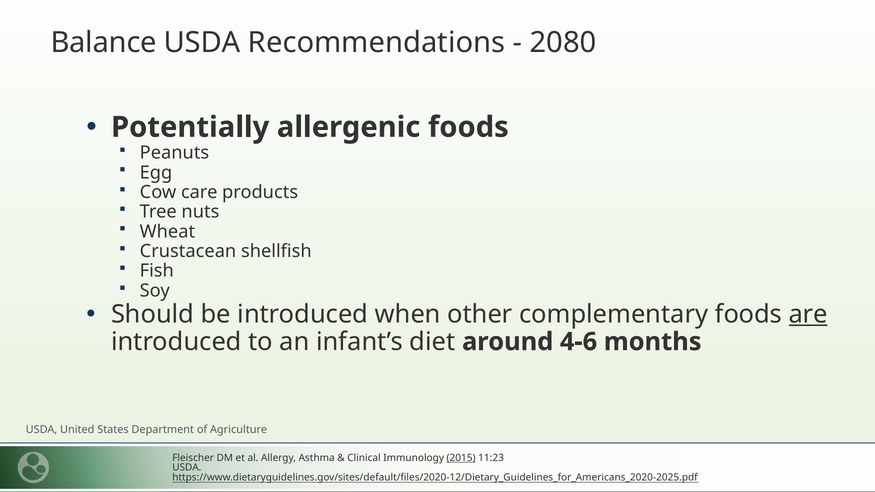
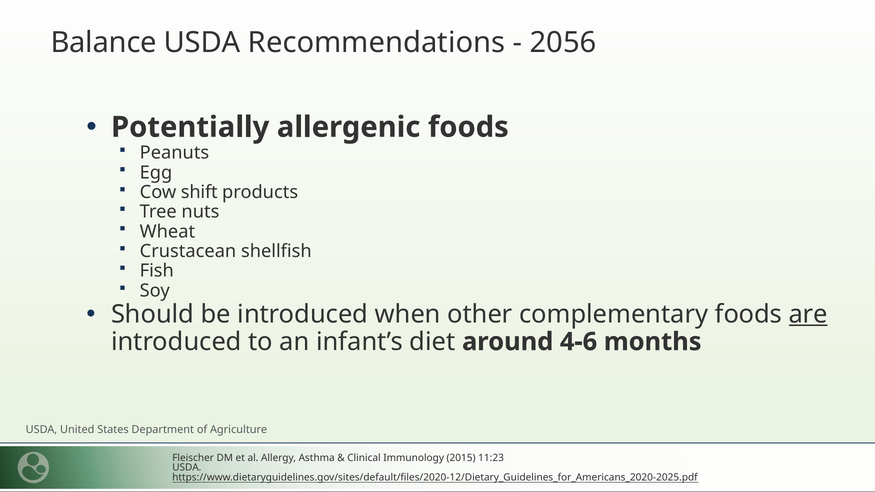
2080: 2080 -> 2056
care: care -> shift
2015 underline: present -> none
